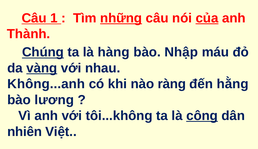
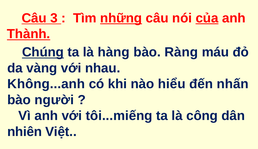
1: 1 -> 3
Thành underline: none -> present
Nhập: Nhập -> Ràng
vàng underline: present -> none
ràng: ràng -> hiểu
hằng: hằng -> nhấn
lương: lương -> người
tôi...không: tôi...không -> tôi...miếng
công underline: present -> none
